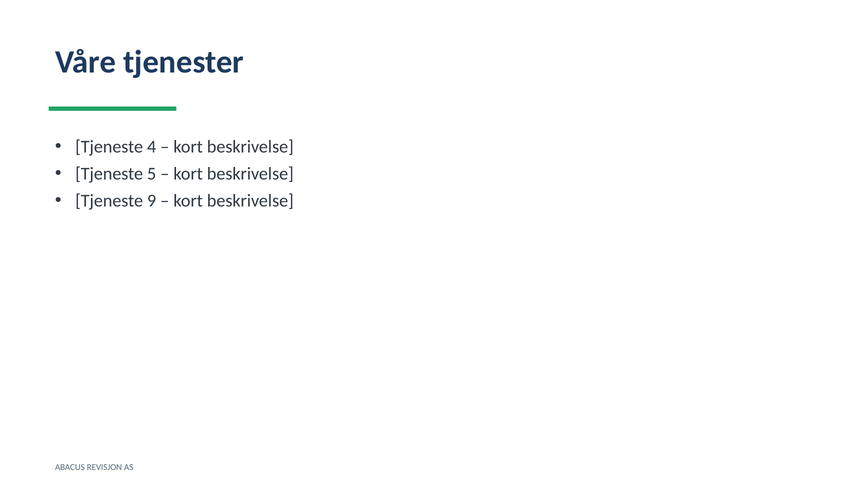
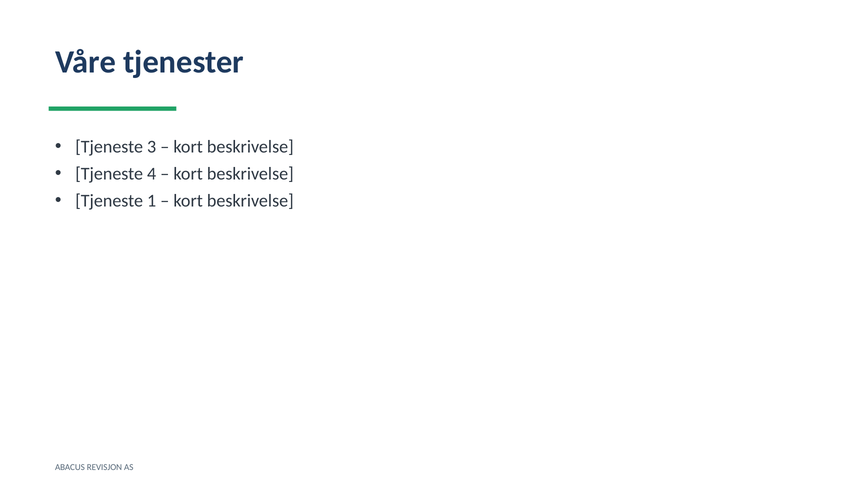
4: 4 -> 3
5: 5 -> 4
9: 9 -> 1
